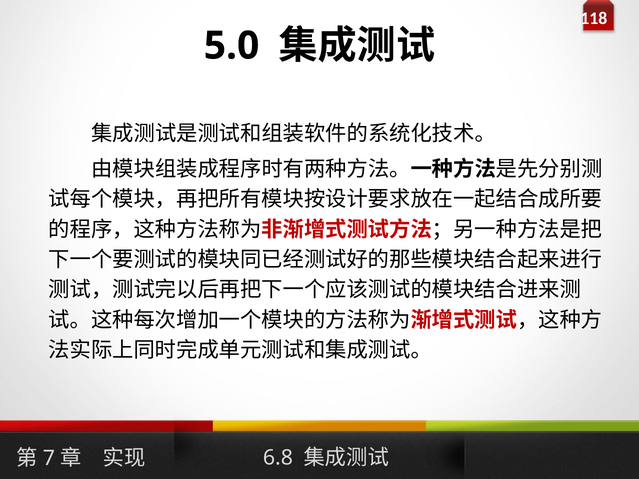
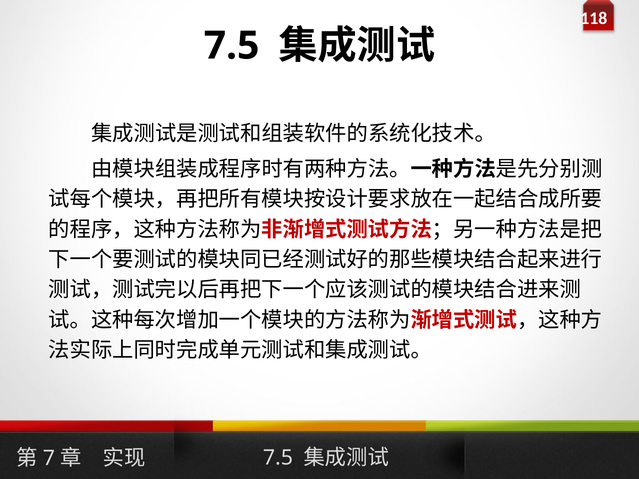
5.0 at (232, 46): 5.0 -> 7.5
6.8 at (278, 458): 6.8 -> 7.5
